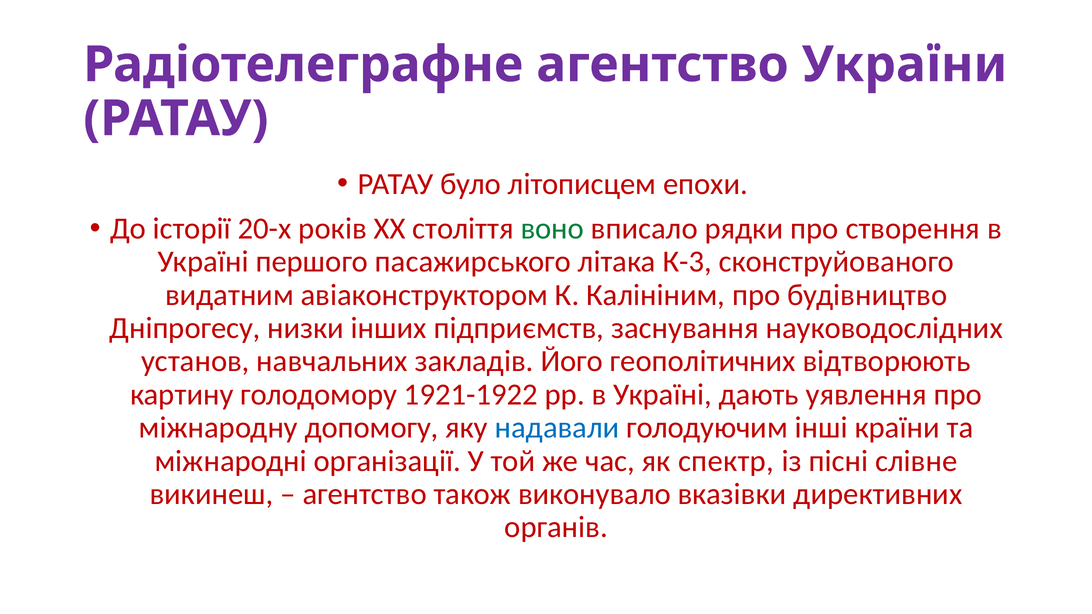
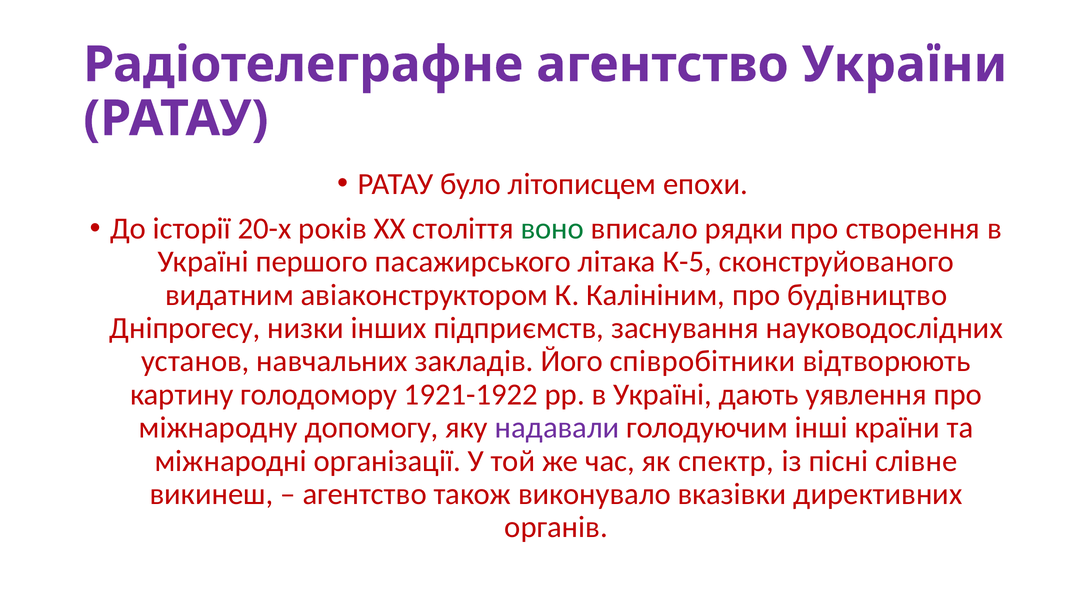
К-3: К-3 -> К-5
геополітичних: геополітичних -> співробітники
надавали colour: blue -> purple
